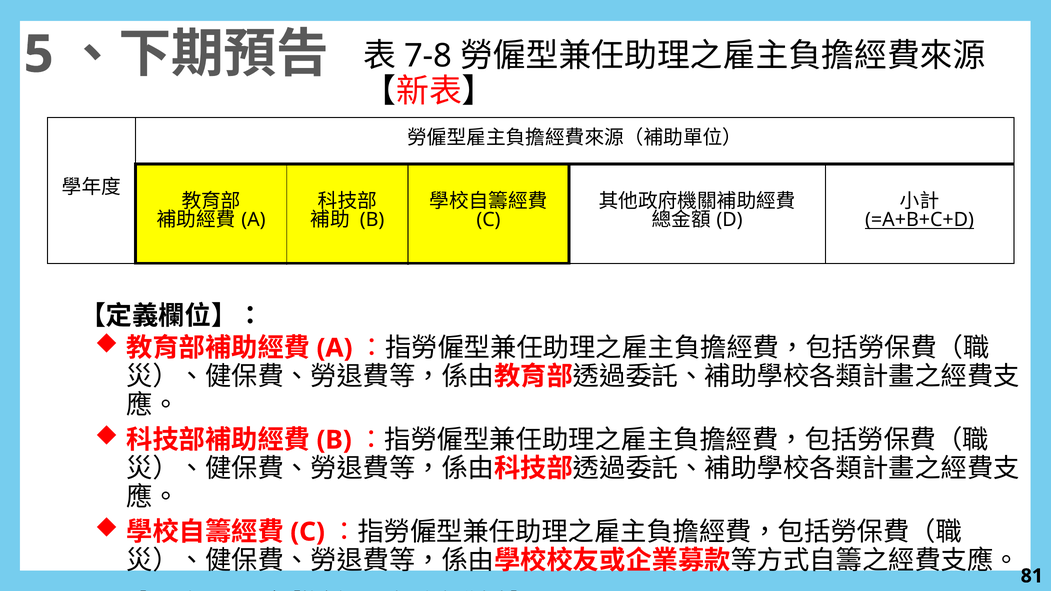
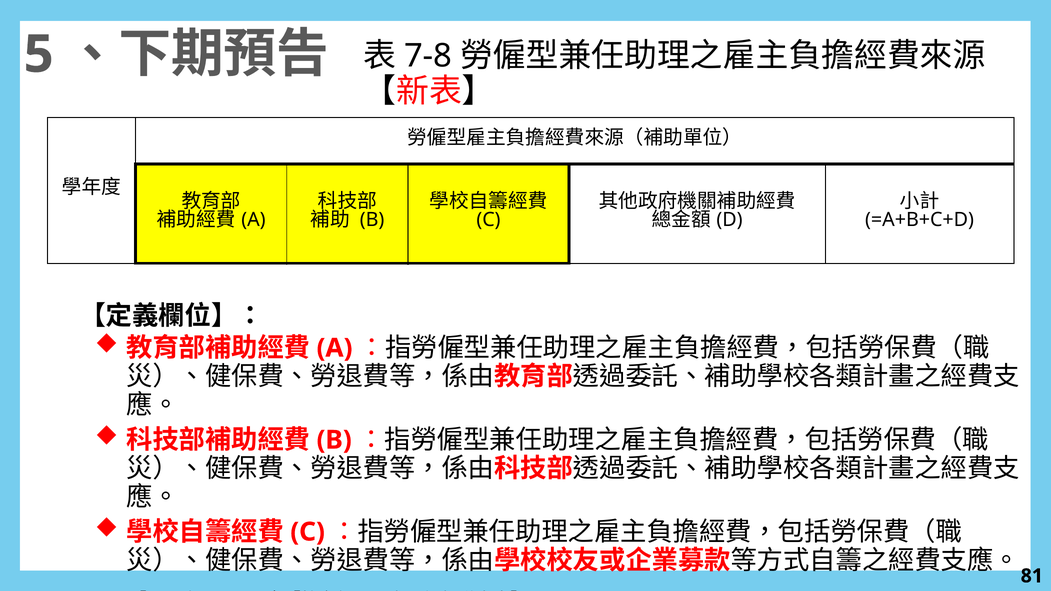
=A+B+C+D underline: present -> none
